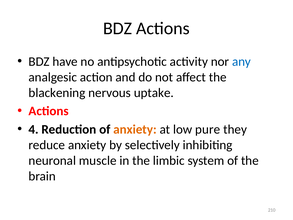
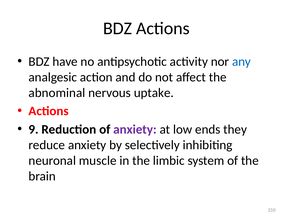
blackening: blackening -> abnominal
4: 4 -> 9
anxiety at (135, 129) colour: orange -> purple
pure: pure -> ends
